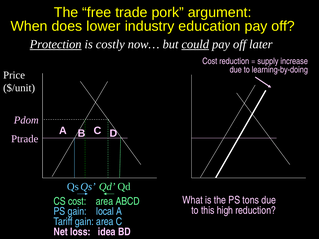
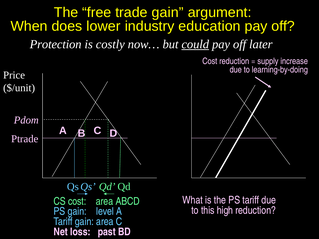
trade pork: pork -> gain
Protection underline: present -> none
PS tons: tons -> tariff
local: local -> level
idea: idea -> past
